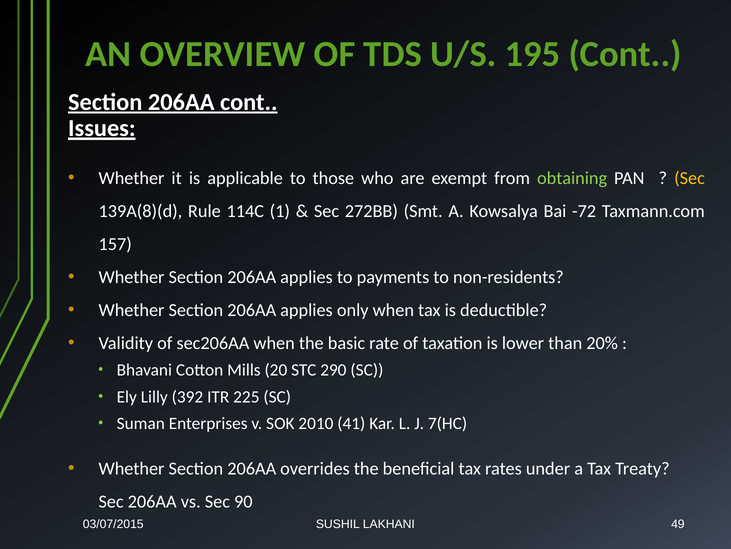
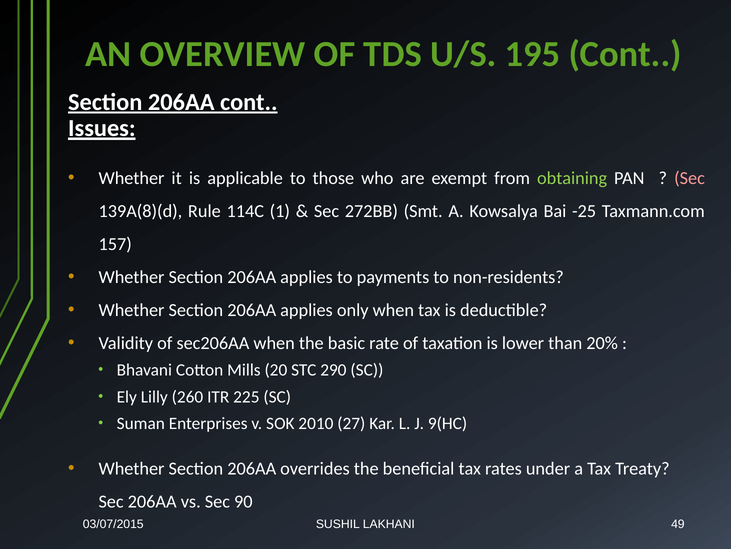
Sec at (690, 178) colour: yellow -> pink
-72: -72 -> -25
392: 392 -> 260
41: 41 -> 27
7(HC: 7(HC -> 9(HC
